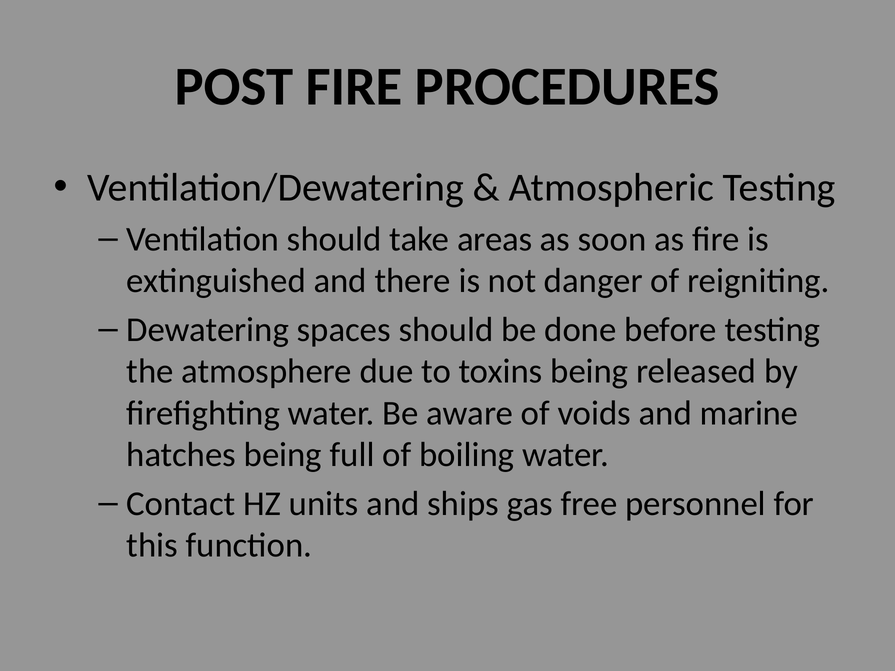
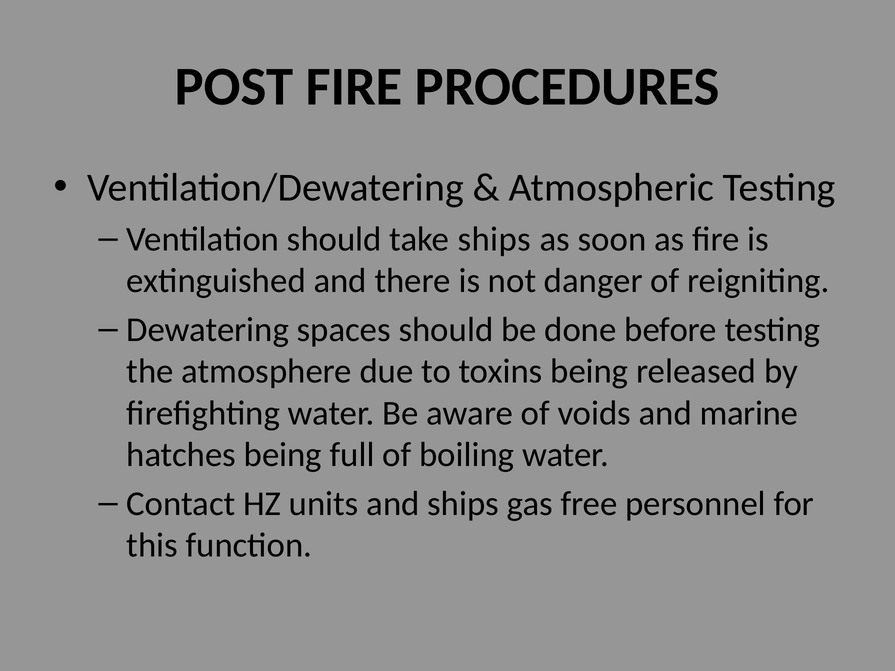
take areas: areas -> ships
